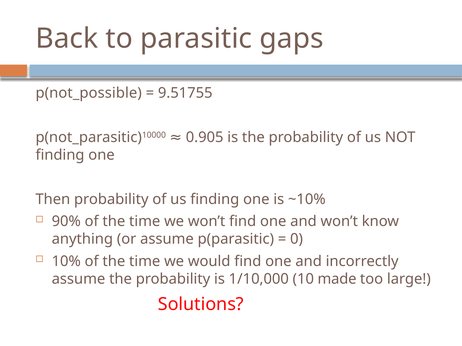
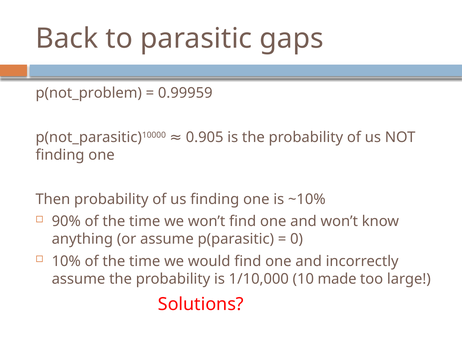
p(not_possible: p(not_possible -> p(not_problem
9.51755: 9.51755 -> 0.99959
